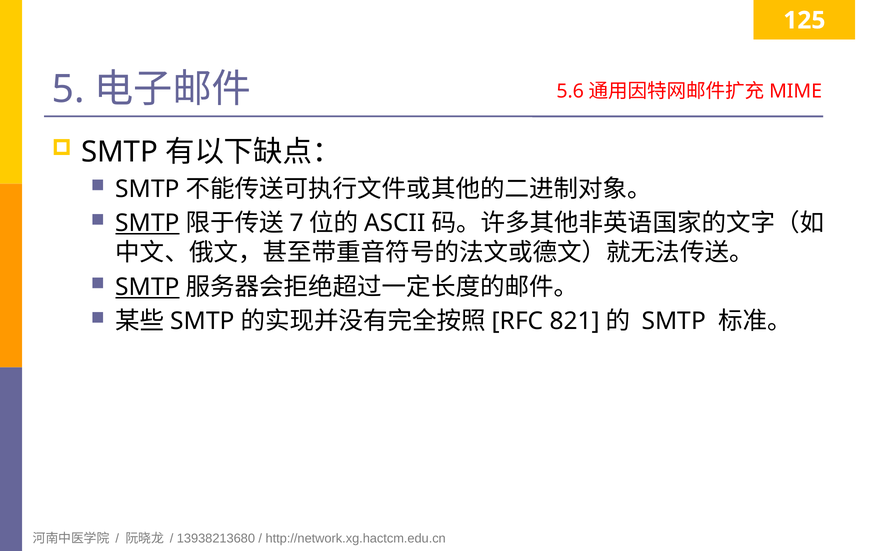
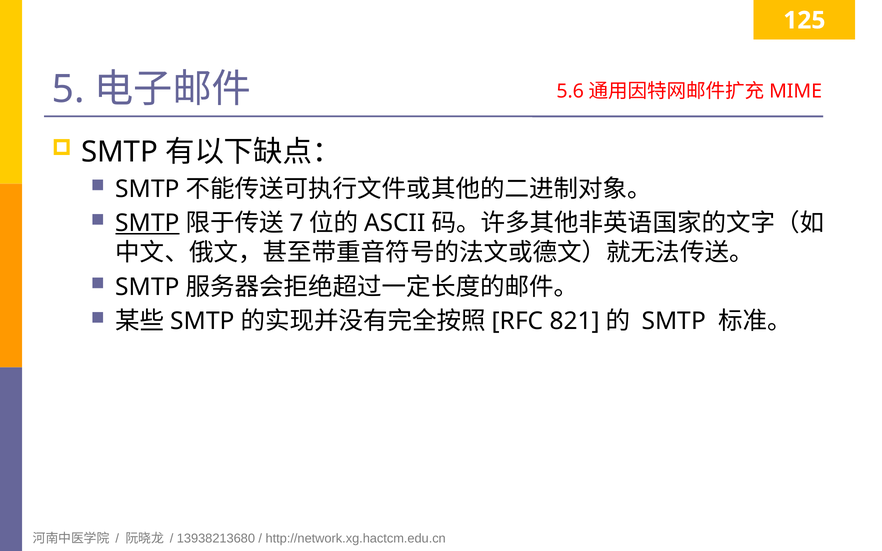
SMTP at (148, 287) underline: present -> none
